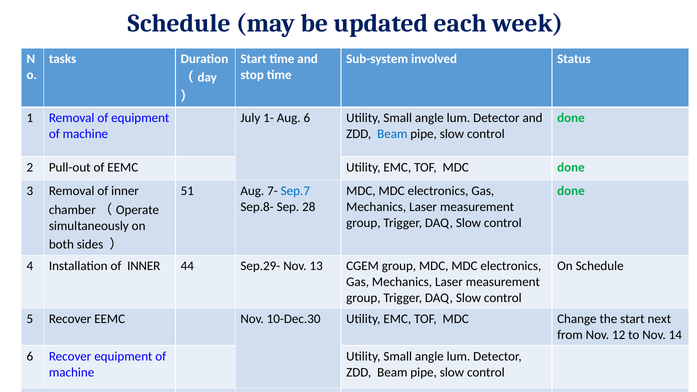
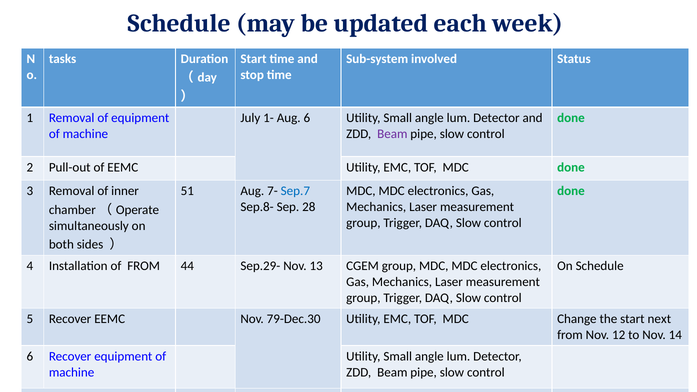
Beam at (392, 134) colour: blue -> purple
Installation of INNER: INNER -> FROM
10-Dec.30: 10-Dec.30 -> 79-Dec.30
